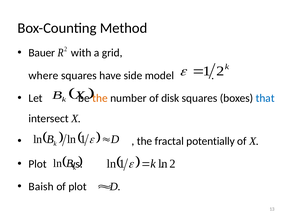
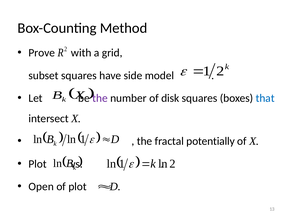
Bauer: Bauer -> Prove
where: where -> subset
the at (100, 98) colour: orange -> purple
Baish: Baish -> Open
